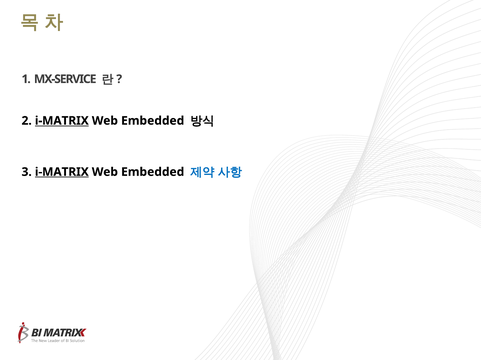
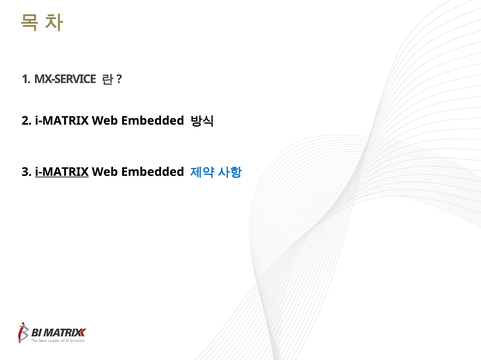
i-MATRIX at (62, 121) underline: present -> none
